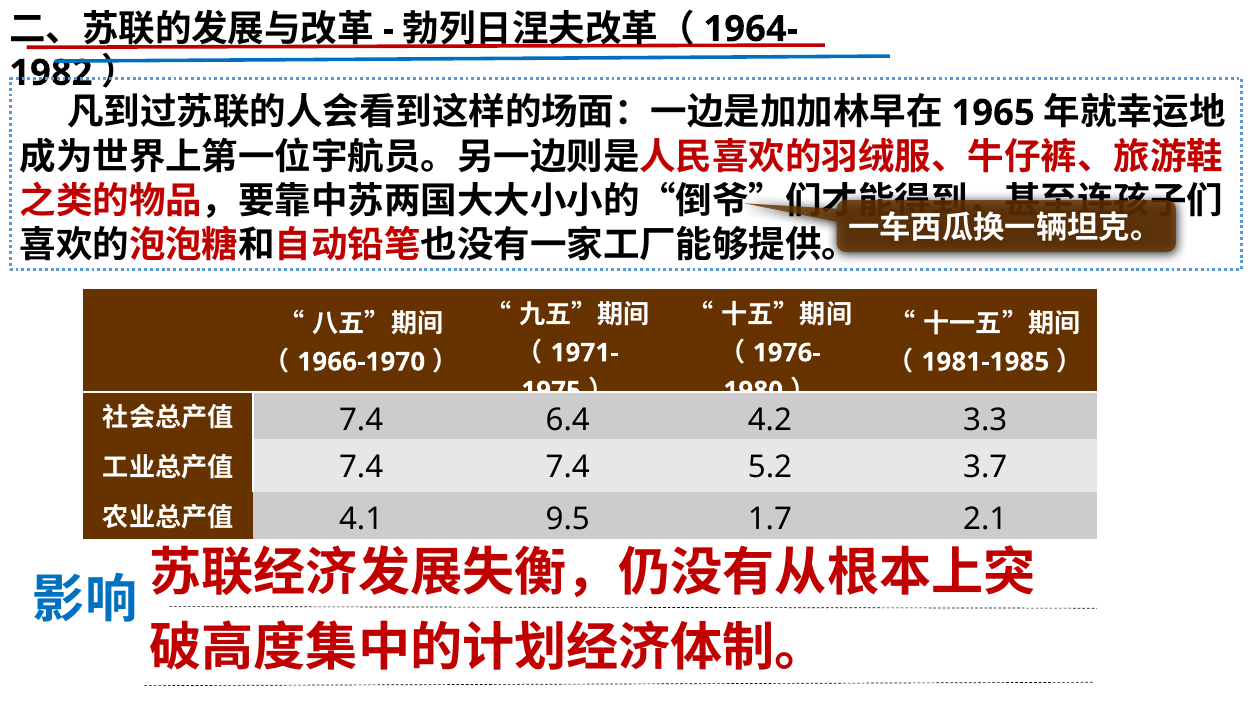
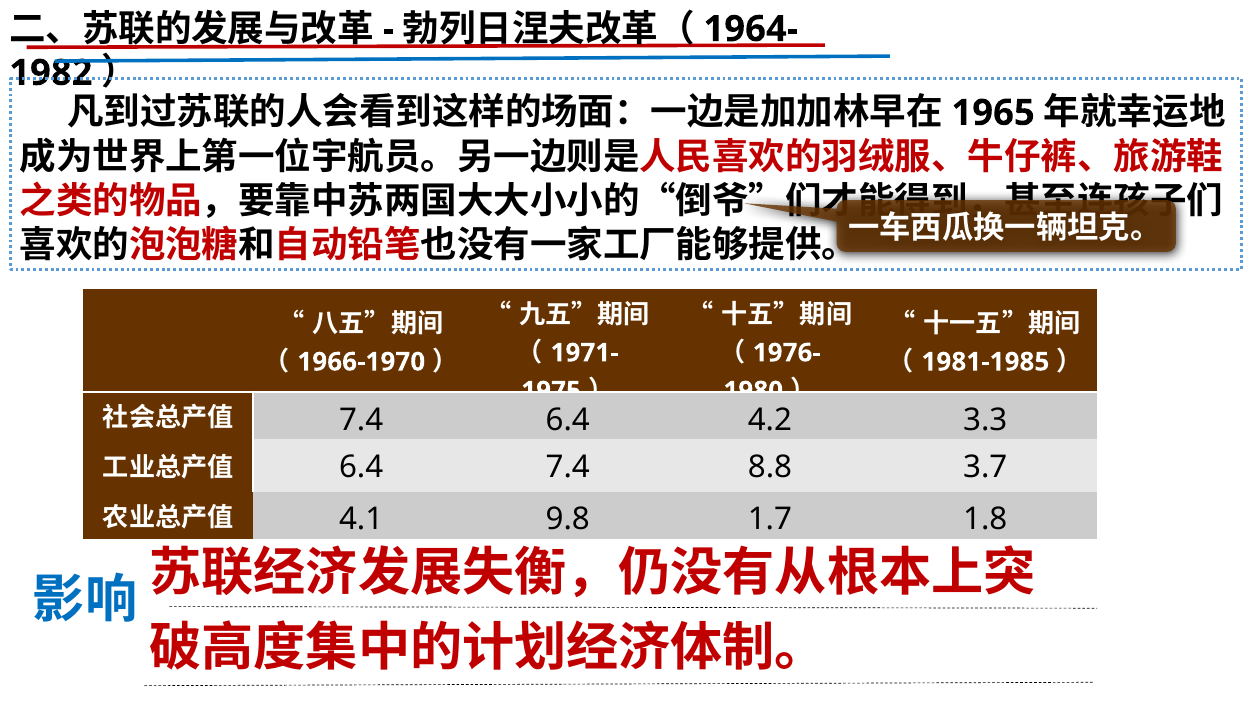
7.4 at (361, 467): 7.4 -> 6.4
5.2: 5.2 -> 8.8
9.5: 9.5 -> 9.8
2.1: 2.1 -> 1.8
